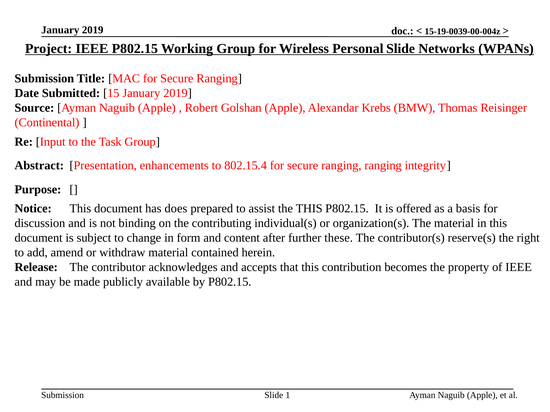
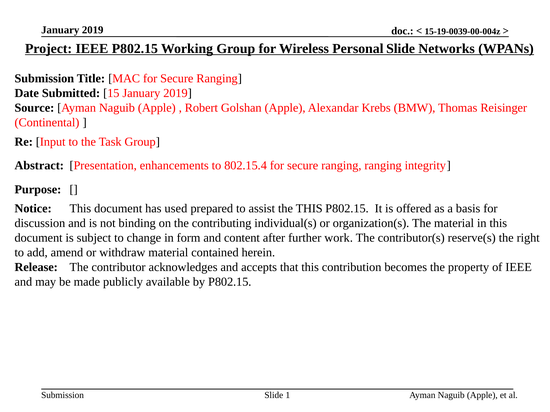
does: does -> used
these: these -> work
